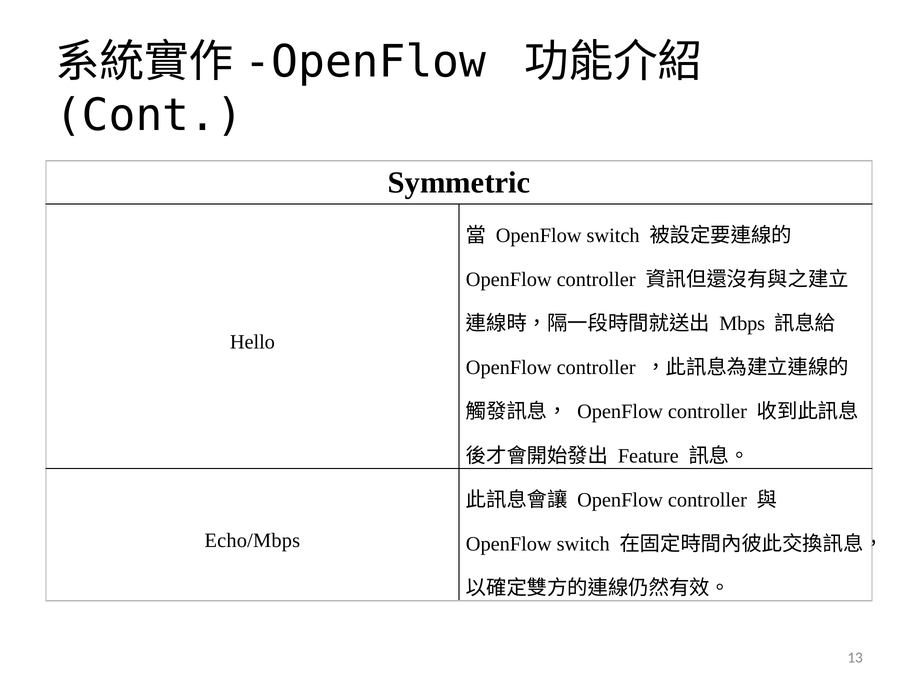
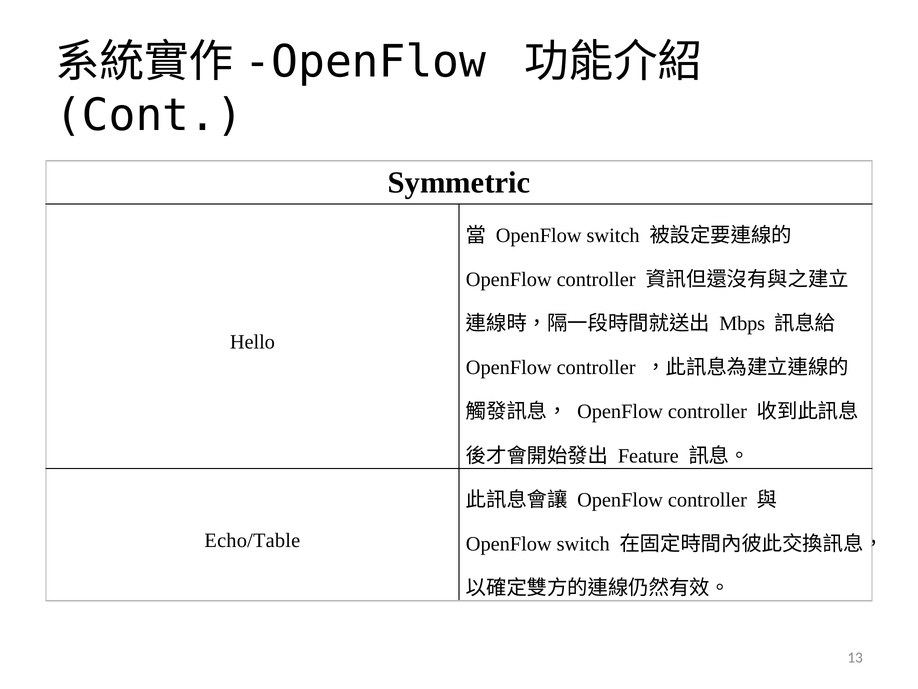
Echo/Mbps: Echo/Mbps -> Echo/Table
